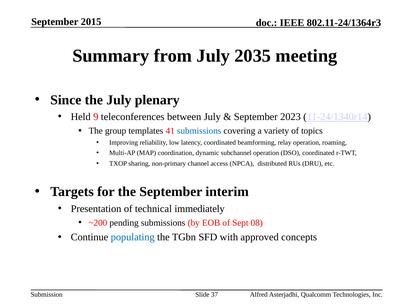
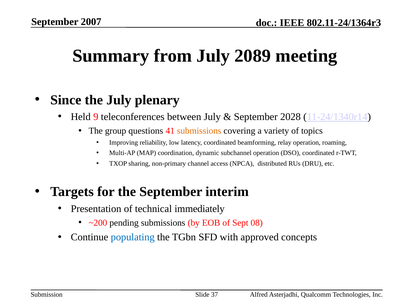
2015: 2015 -> 2007
2035: 2035 -> 2089
2023: 2023 -> 2028
templates: templates -> questions
submissions at (199, 131) colour: blue -> orange
